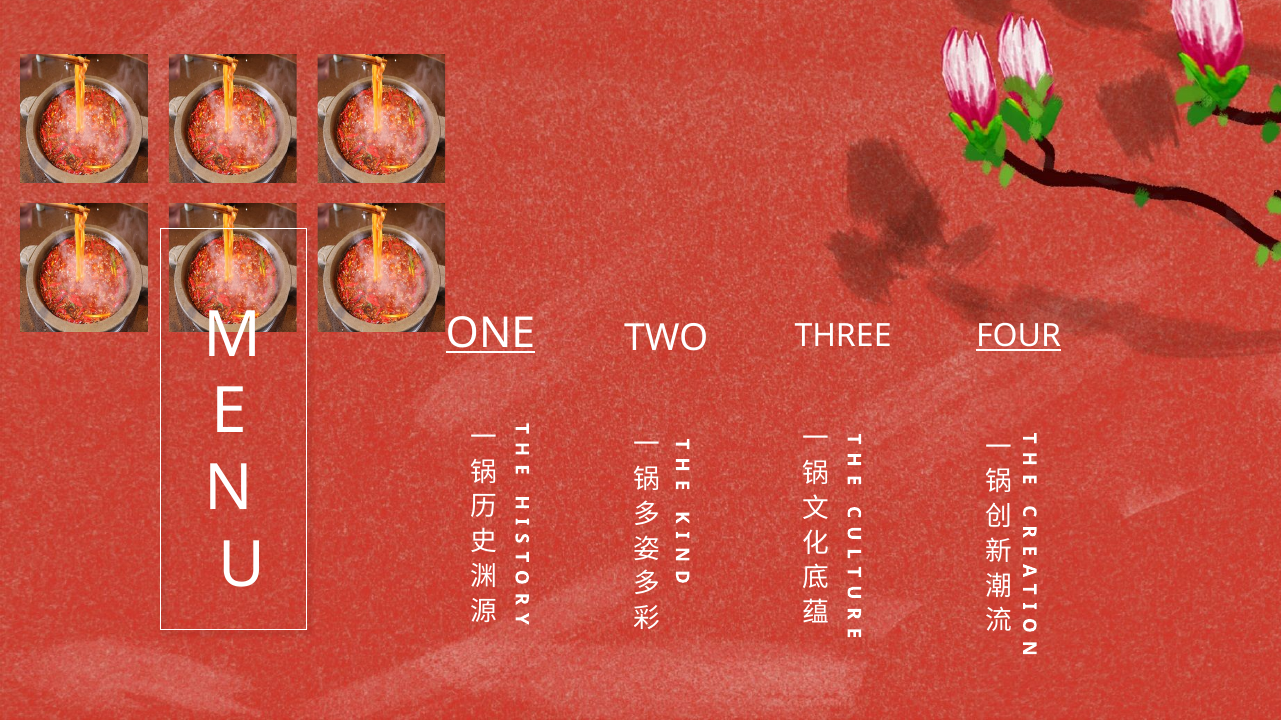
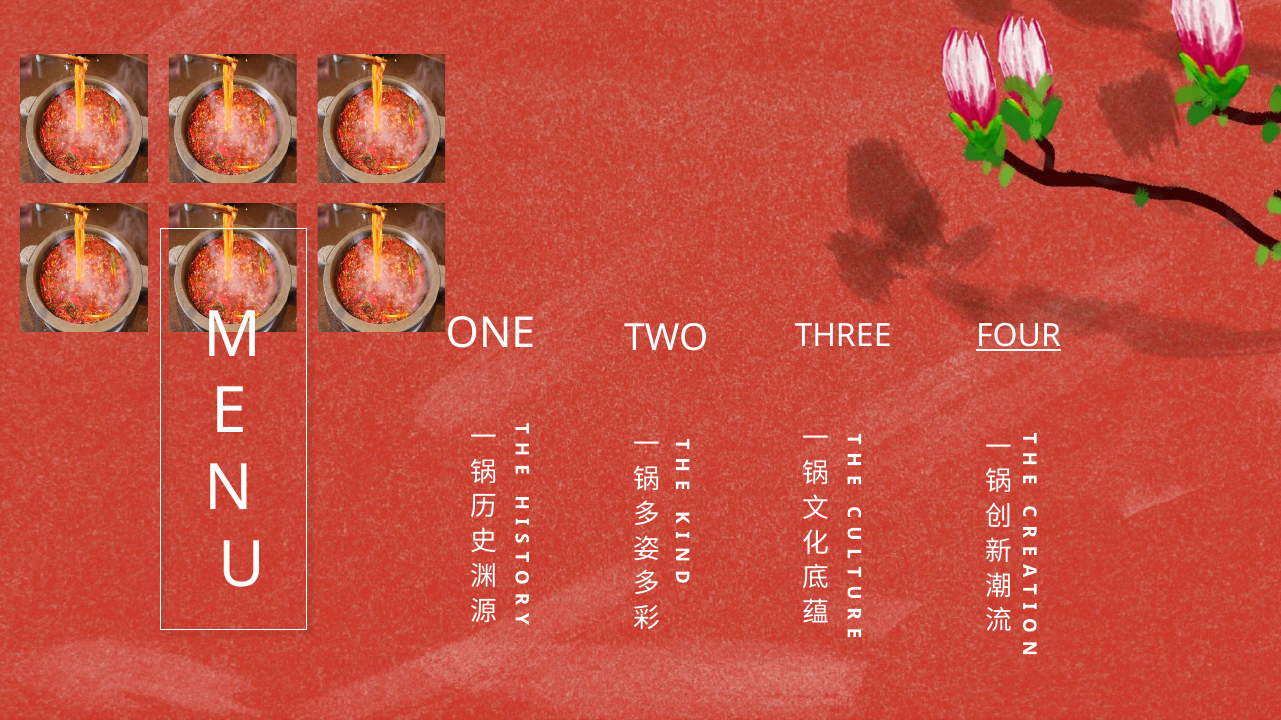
ONE underline: present -> none
